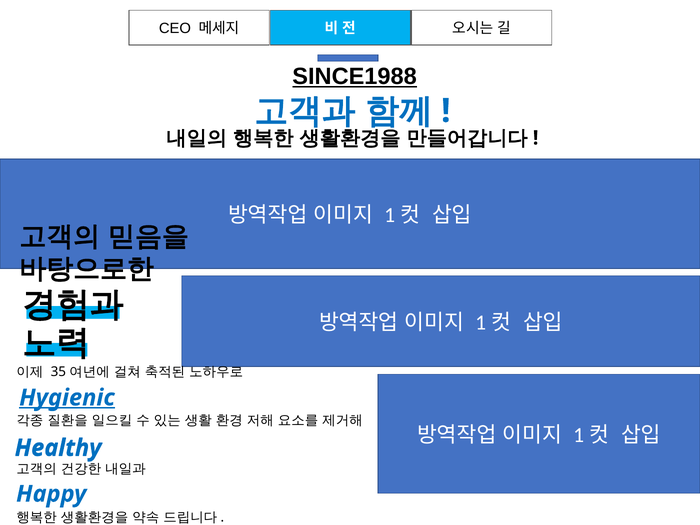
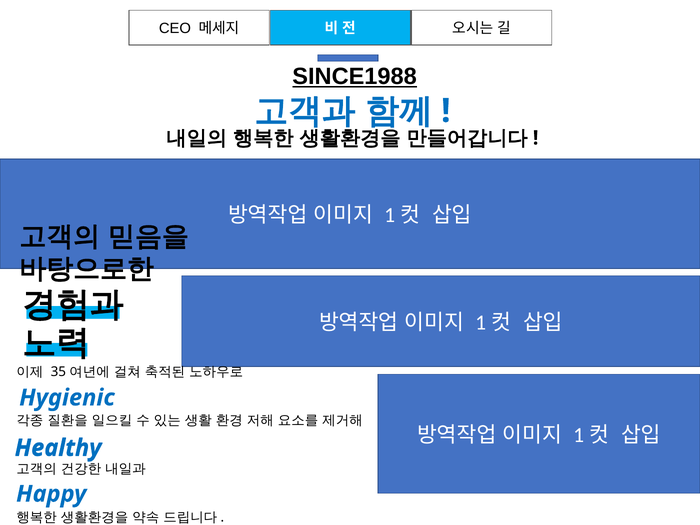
Hygienic underline: present -> none
